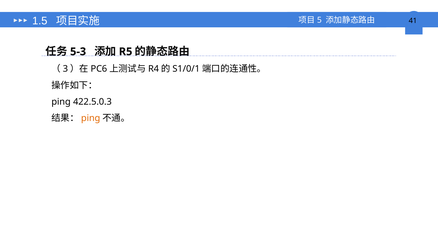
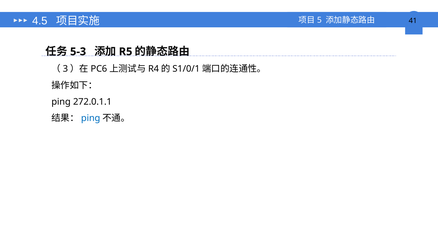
1.5: 1.5 -> 4.5
422.5.0.3: 422.5.0.3 -> 272.0.1.1
ping at (91, 118) colour: orange -> blue
